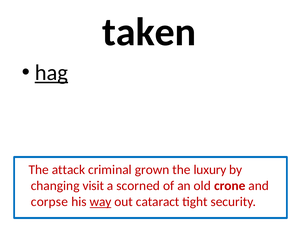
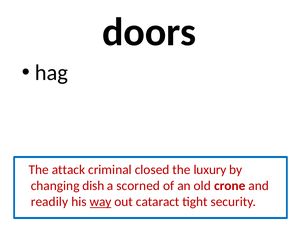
taken: taken -> doors
hag underline: present -> none
grown: grown -> closed
visit: visit -> dish
corpse: corpse -> readily
